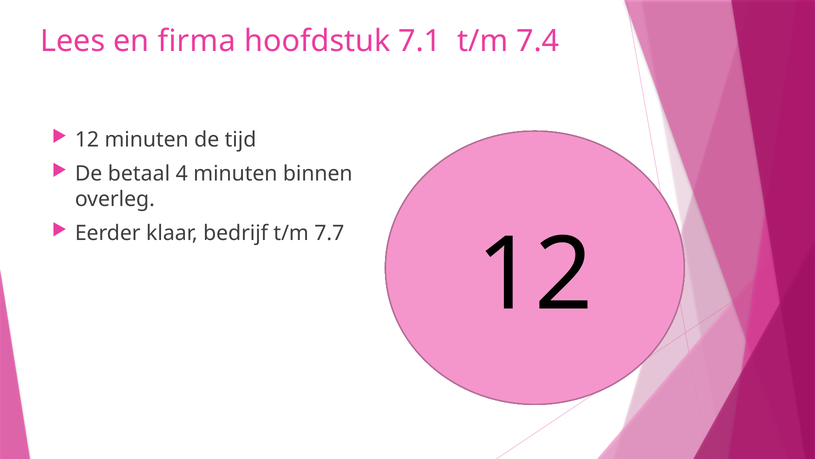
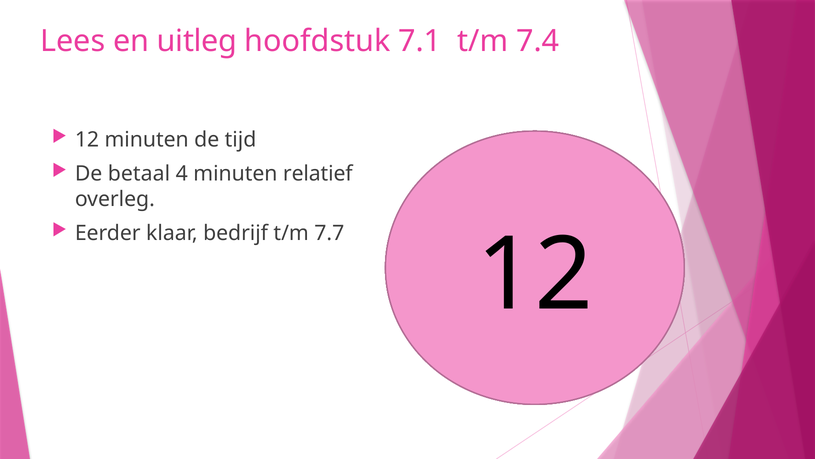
firma: firma -> uitleg
binnen: binnen -> relatief
